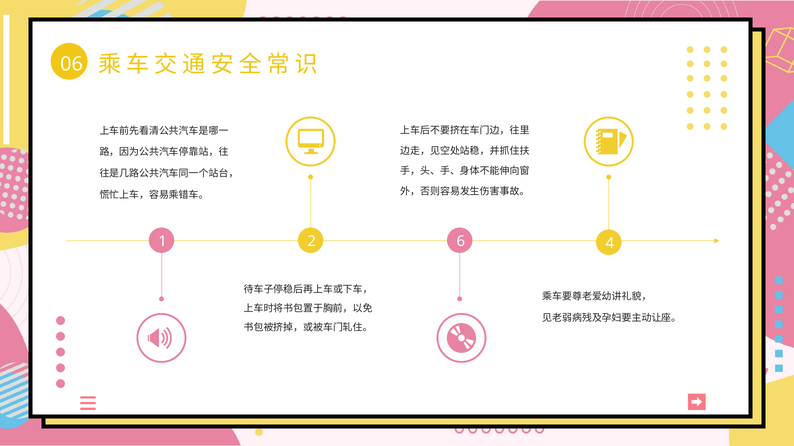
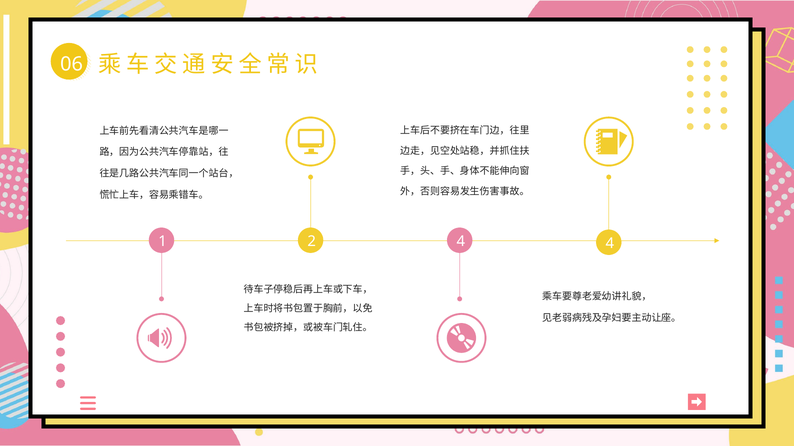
2 6: 6 -> 4
